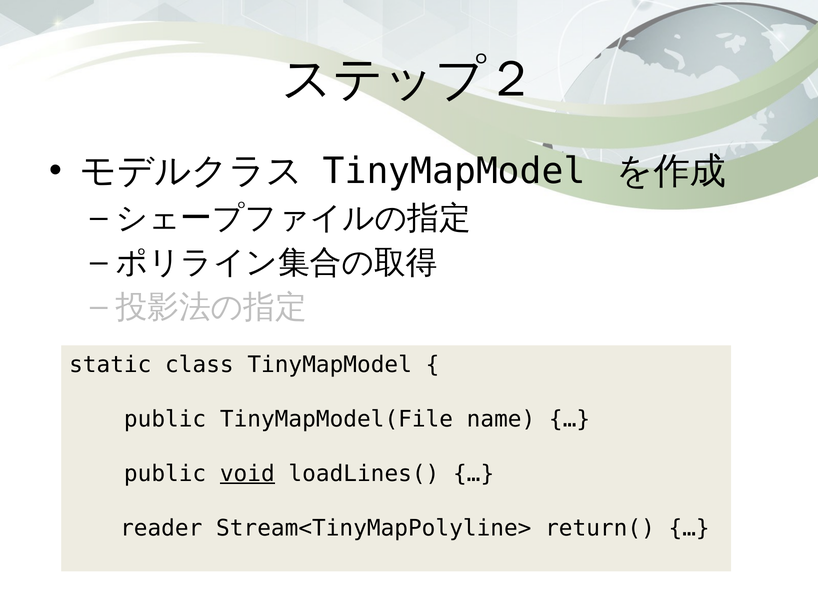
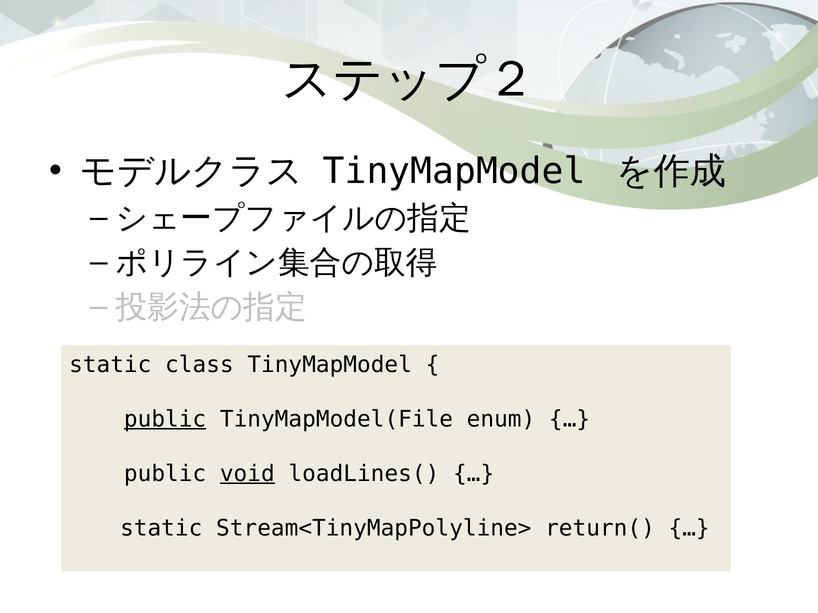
public at (165, 419) underline: none -> present
name: name -> enum
reader at (161, 528): reader -> static
